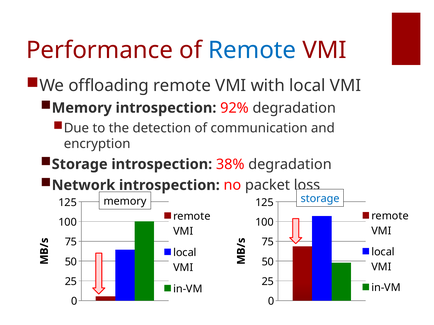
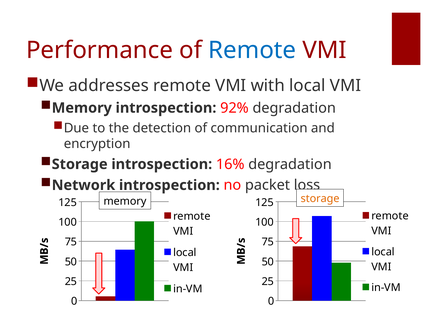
offloading: offloading -> addresses
38%: 38% -> 16%
storage at (320, 199) colour: blue -> orange
